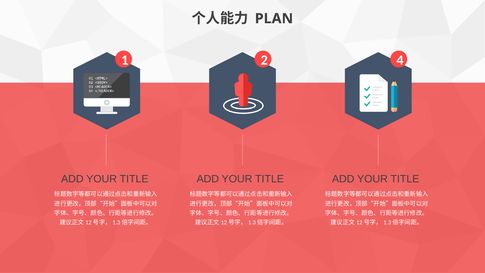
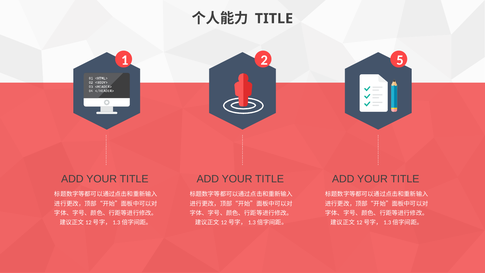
PLAN at (274, 19): PLAN -> TITLE
4: 4 -> 5
